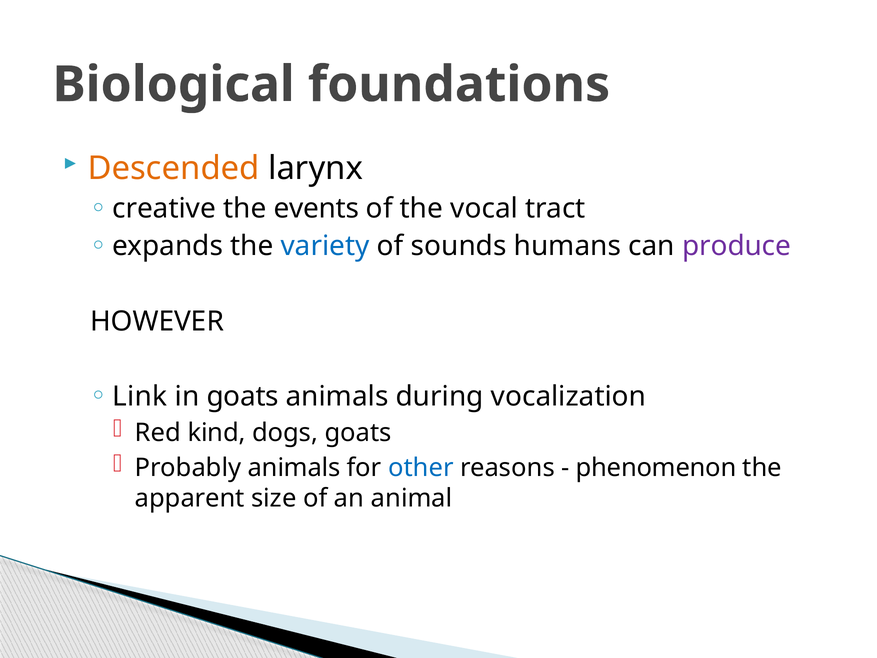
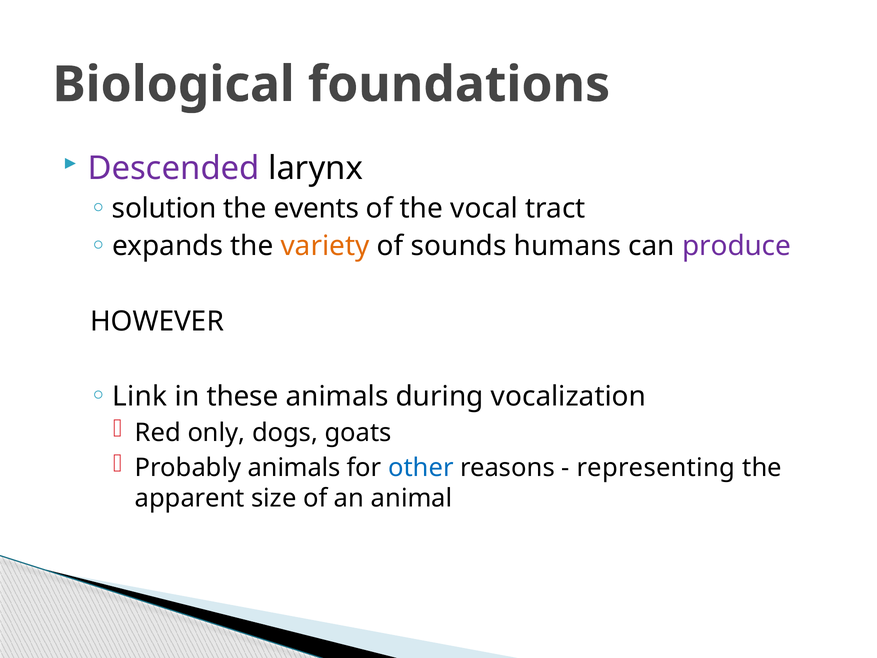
Descended colour: orange -> purple
creative: creative -> solution
variety colour: blue -> orange
in goats: goats -> these
kind: kind -> only
phenomenon: phenomenon -> representing
